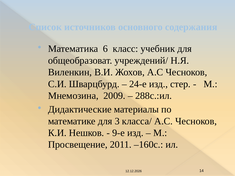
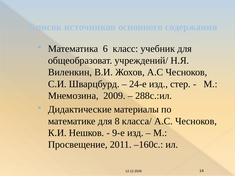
3: 3 -> 8
